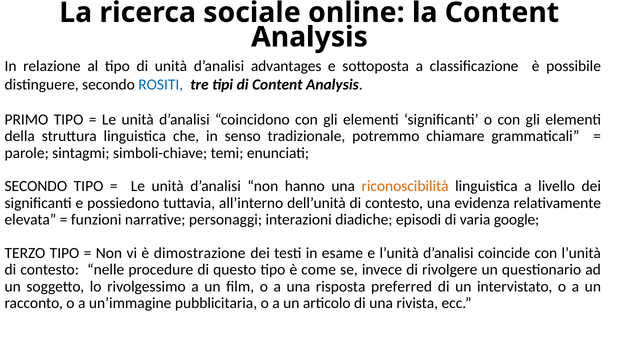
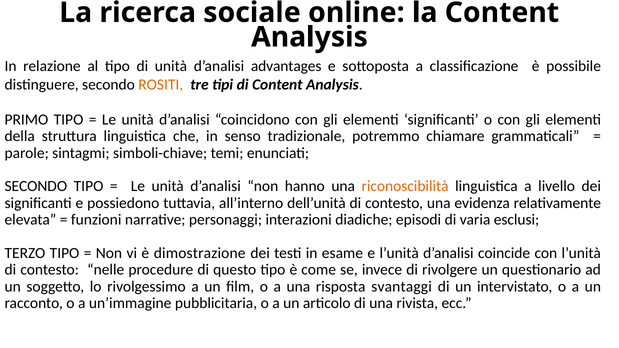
ROSITI colour: blue -> orange
google: google -> esclusi
preferred: preferred -> svantaggi
